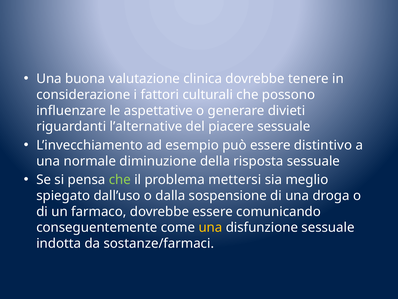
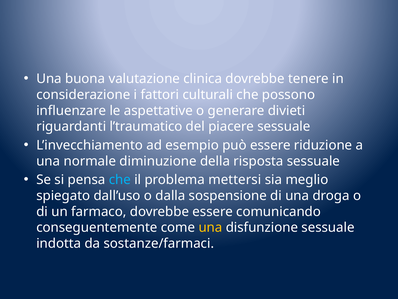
l’alternative: l’alternative -> l’traumatico
distintivo: distintivo -> riduzione
che at (120, 179) colour: light green -> light blue
